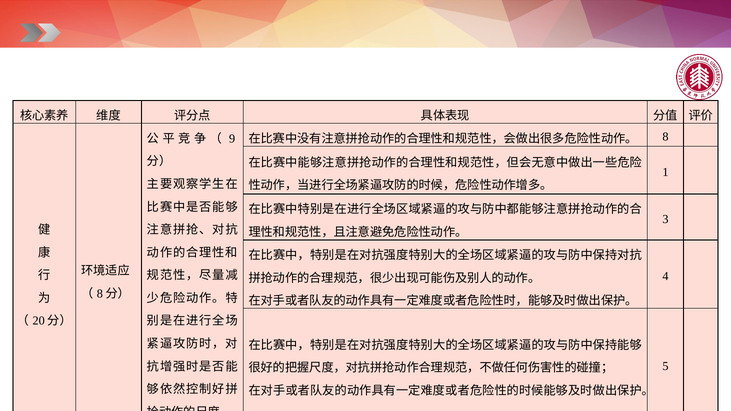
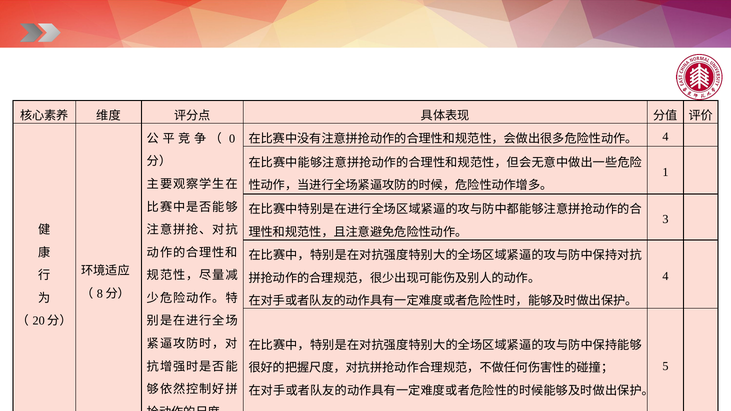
9: 9 -> 0
8 at (665, 137): 8 -> 4
